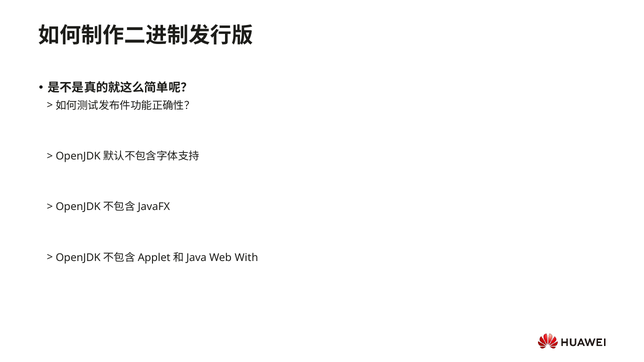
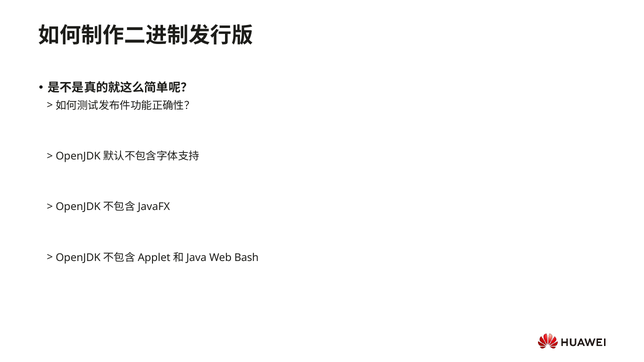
With: With -> Bash
